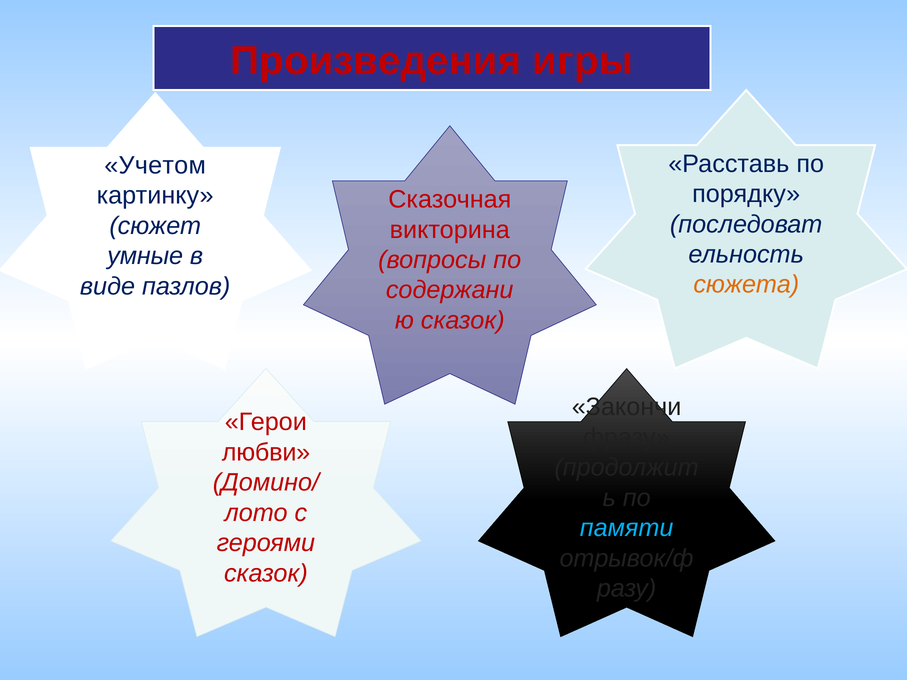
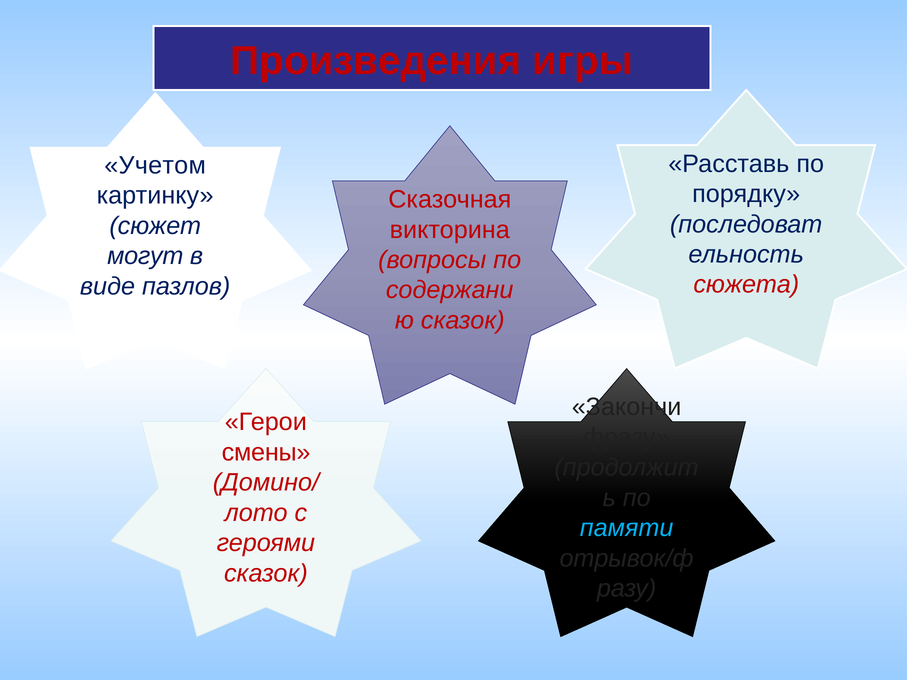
умные: умные -> могут
сюжета colour: orange -> red
любви: любви -> смены
